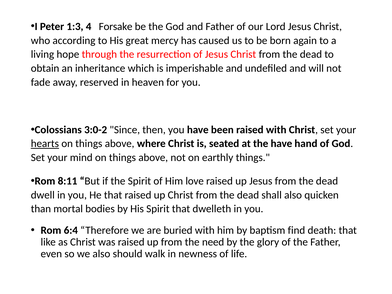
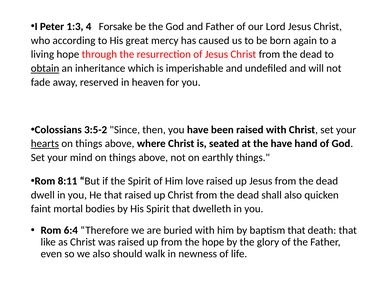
obtain underline: none -> present
3:0-2: 3:0-2 -> 3:5-2
than: than -> faint
baptism find: find -> that
the need: need -> hope
